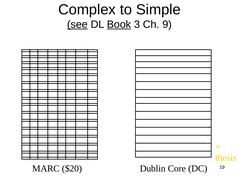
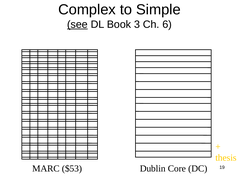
Book underline: present -> none
9: 9 -> 6
$20: $20 -> $53
